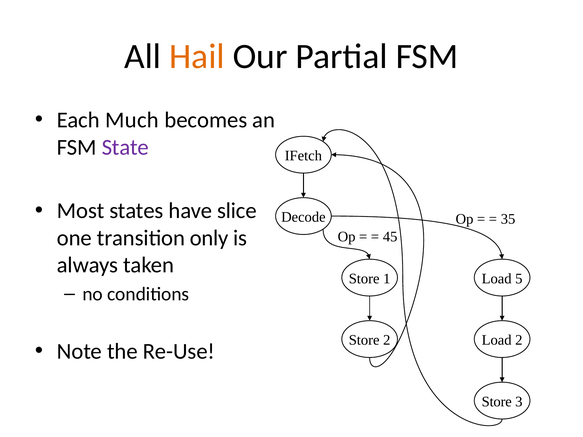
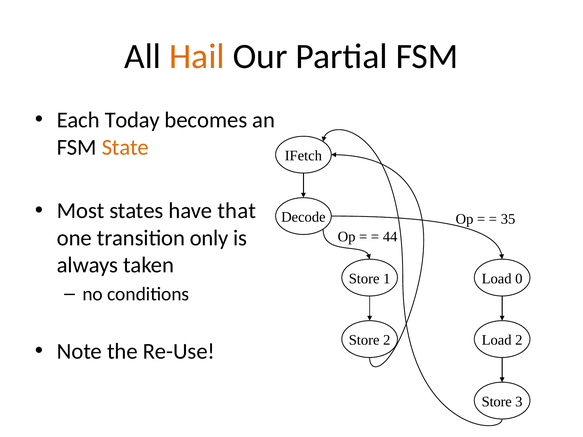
Much: Much -> Today
State colour: purple -> orange
slice: slice -> that
45: 45 -> 44
5: 5 -> 0
